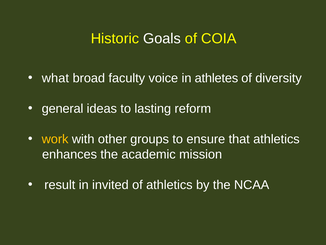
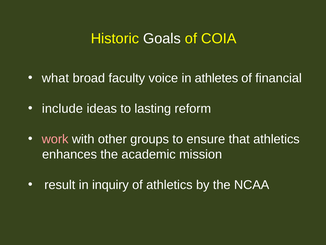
diversity: diversity -> financial
general: general -> include
work colour: yellow -> pink
invited: invited -> inquiry
